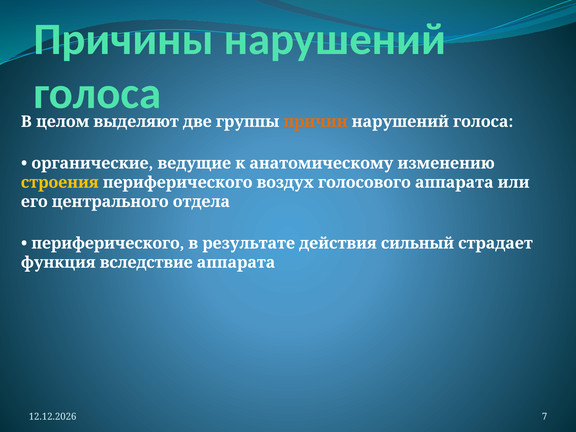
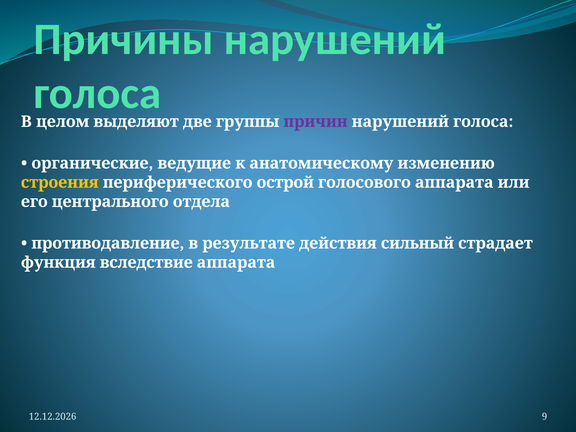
причин colour: orange -> purple
воздух: воздух -> острой
периферического at (108, 243): периферического -> противодавление
7: 7 -> 9
